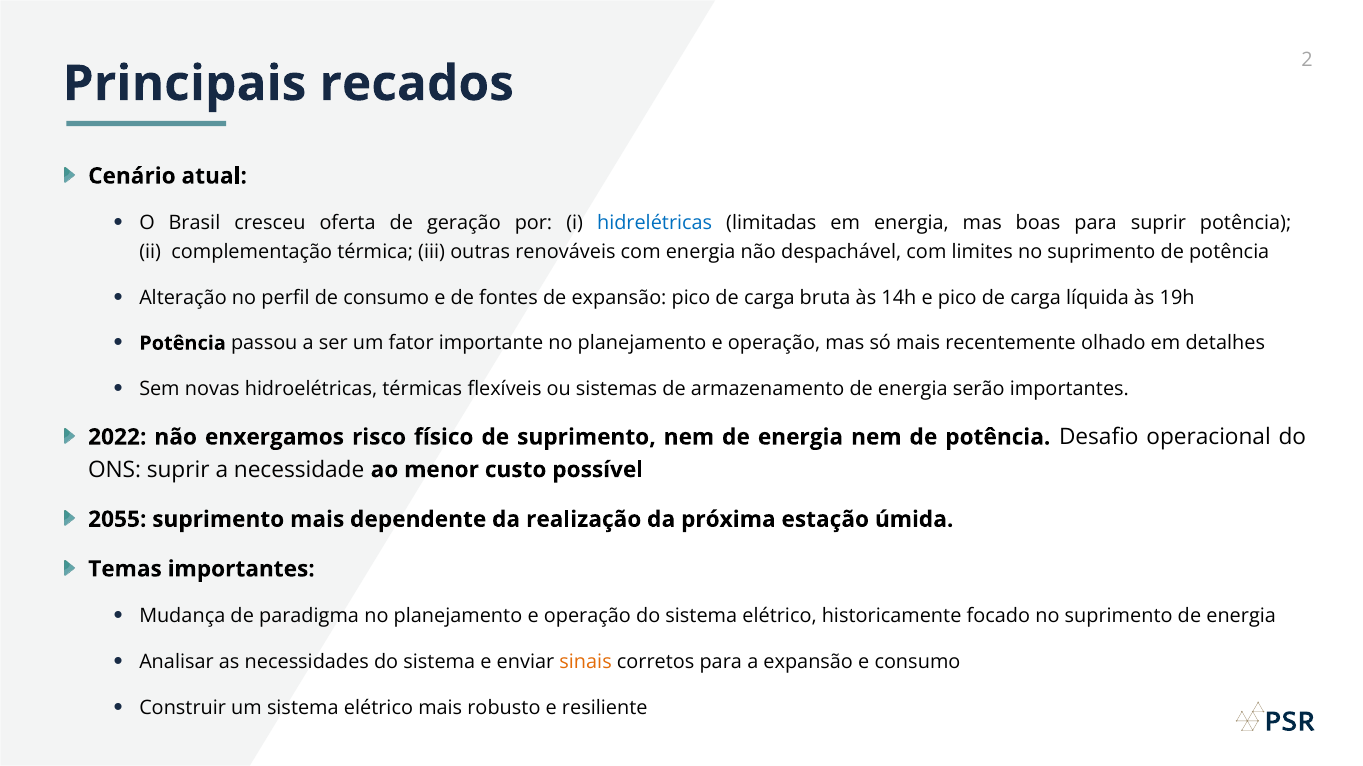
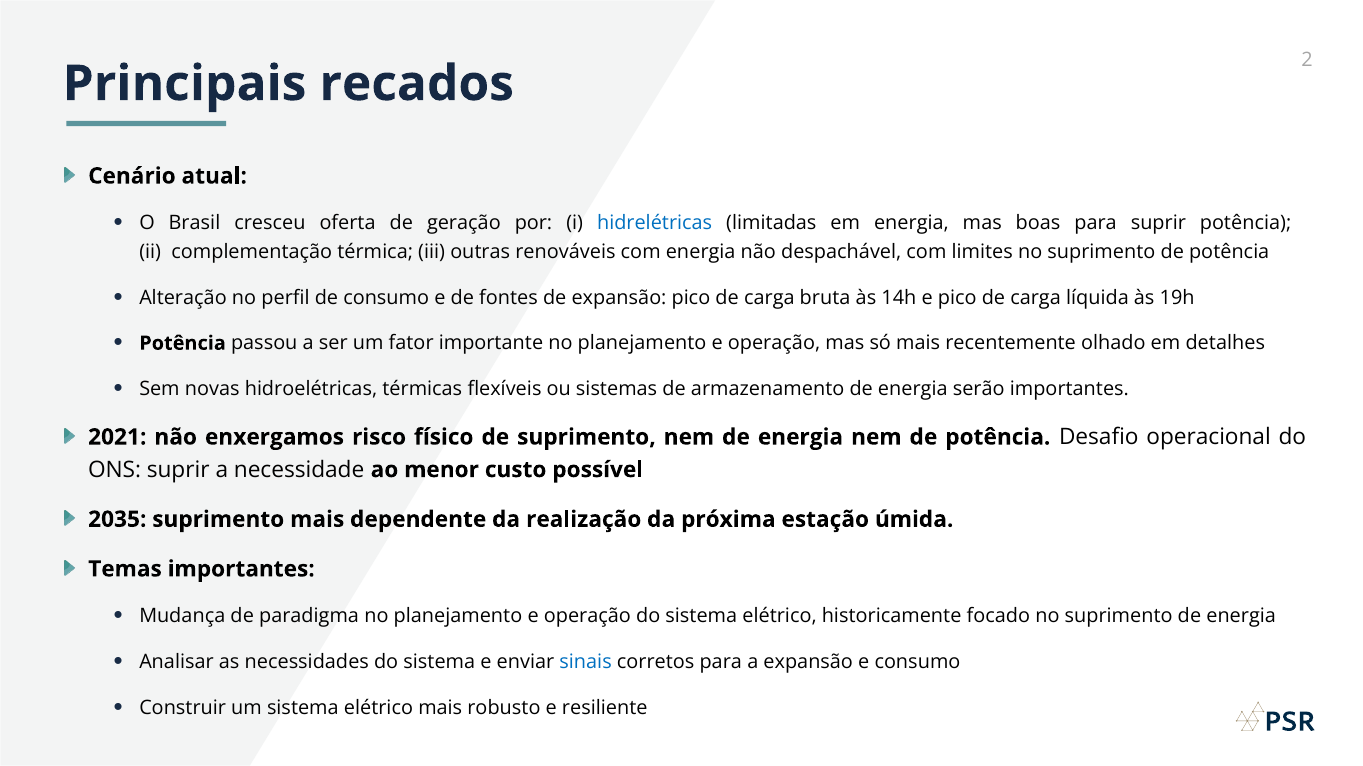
2022: 2022 -> 2021
2055: 2055 -> 2035
sinais colour: orange -> blue
